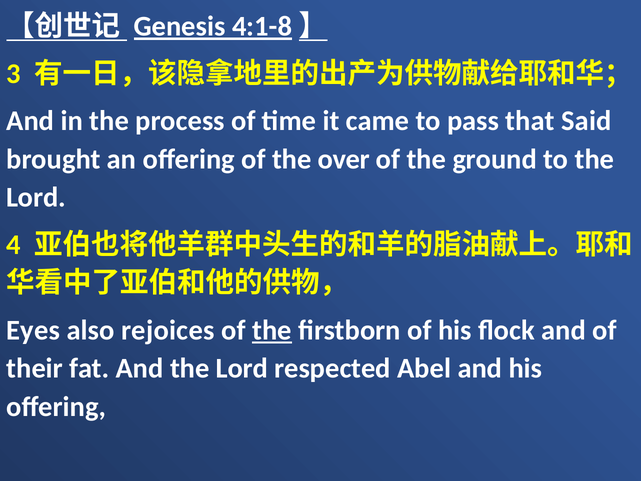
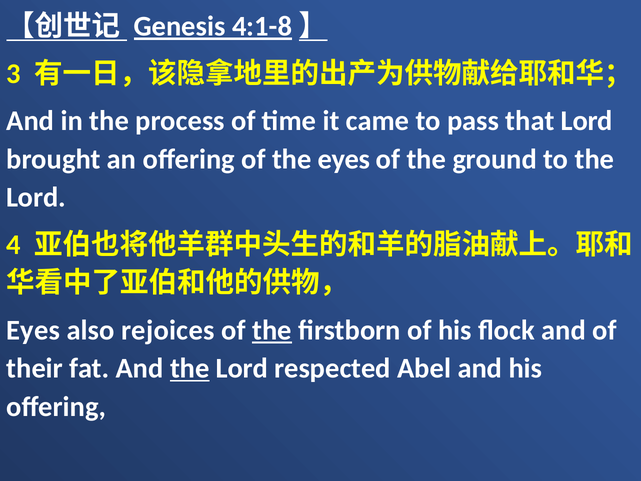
that Said: Said -> Lord
the over: over -> eyes
the at (190, 368) underline: none -> present
